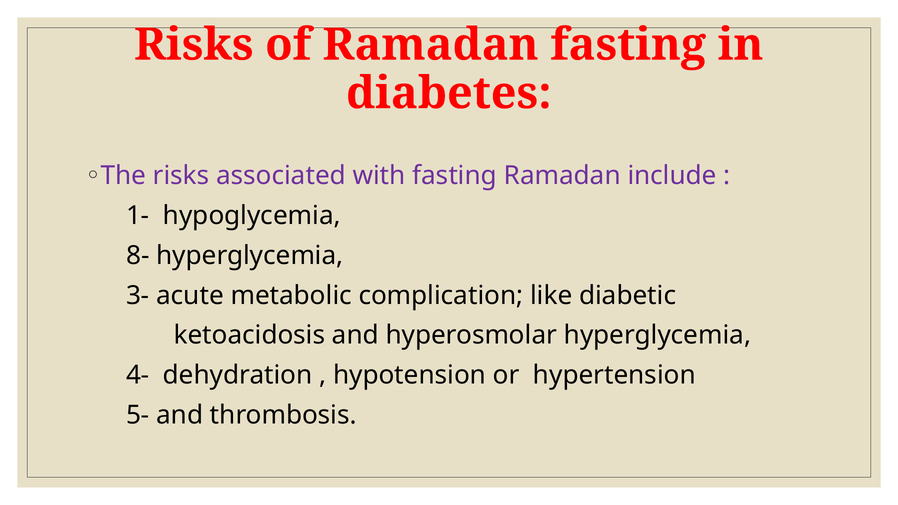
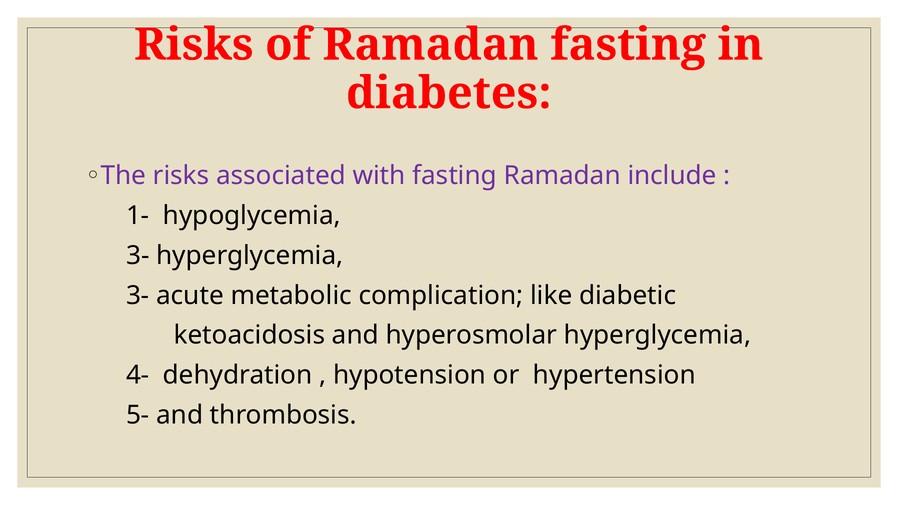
8- at (138, 256): 8- -> 3-
